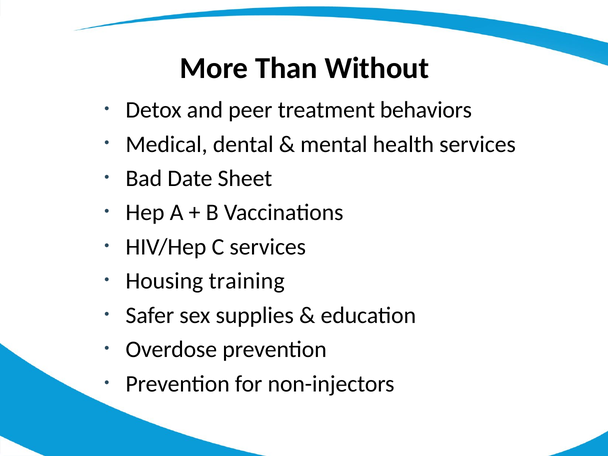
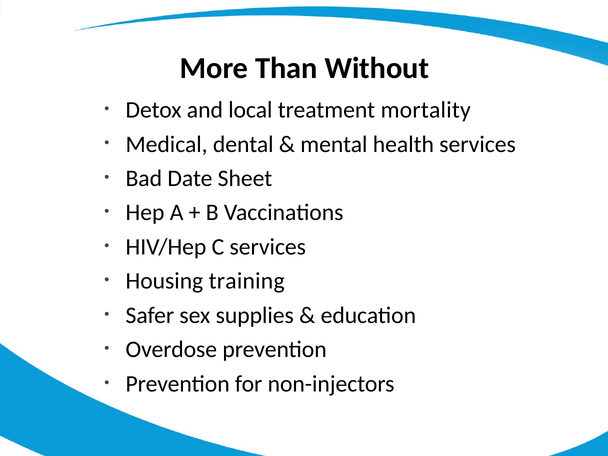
peer: peer -> local
behaviors: behaviors -> mortality
